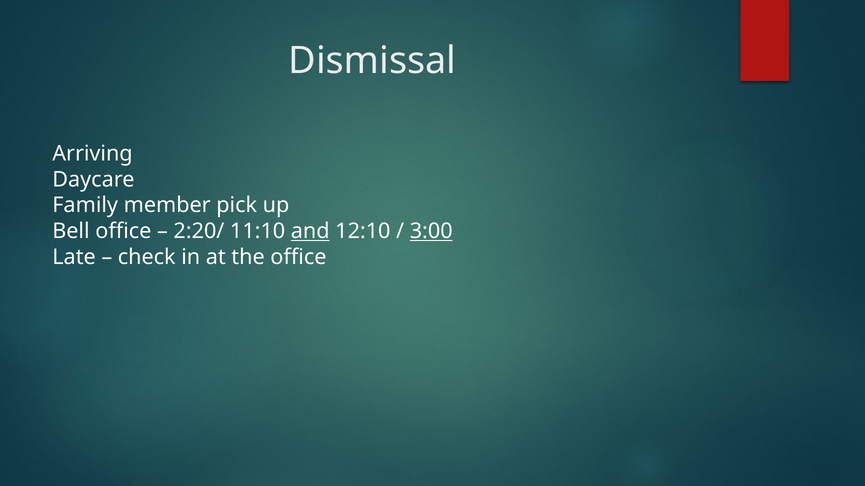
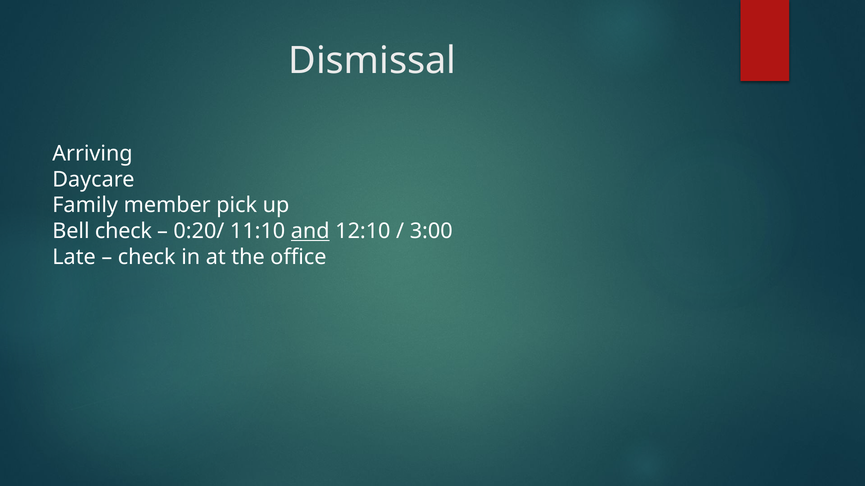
Bell office: office -> check
2:20/: 2:20/ -> 0:20/
3:00 underline: present -> none
